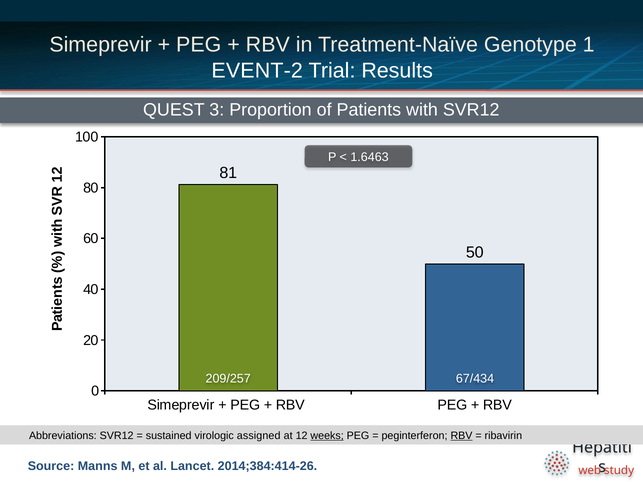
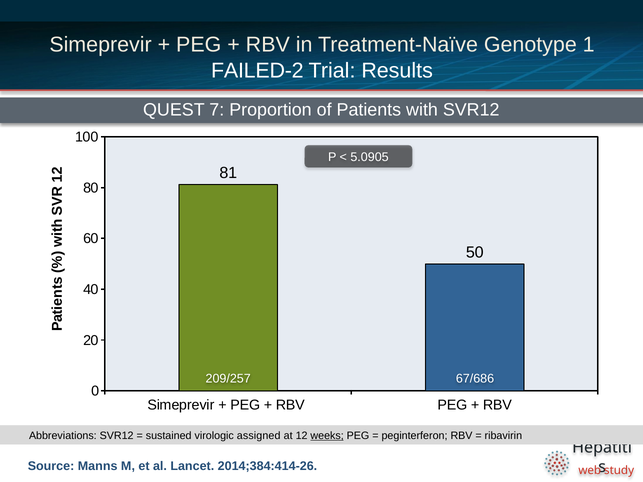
EVENT-2: EVENT-2 -> FAILED-2
3: 3 -> 7
1.6463: 1.6463 -> 5.0905
67/434: 67/434 -> 67/686
RBV at (462, 436) underline: present -> none
